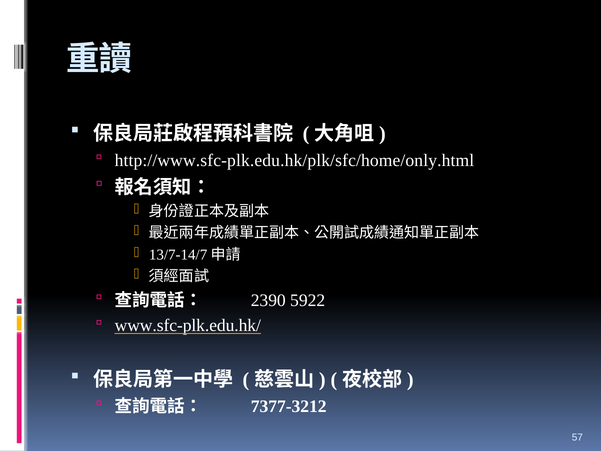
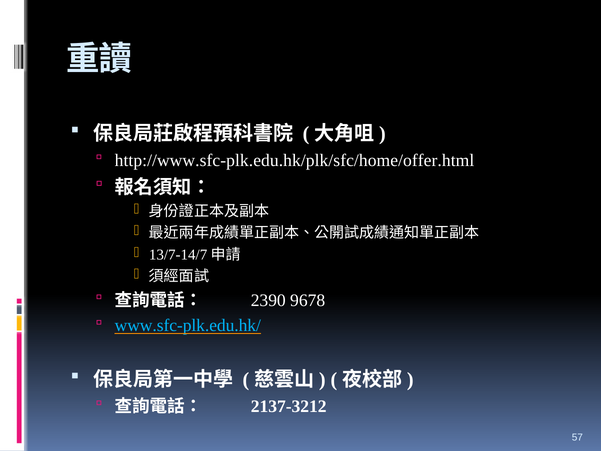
http://www.sfc-plk.edu.hk/plk/sfc/home/only.html: http://www.sfc-plk.edu.hk/plk/sfc/home/only.html -> http://www.sfc-plk.edu.hk/plk/sfc/home/offer.html
5922: 5922 -> 9678
www.sfc-plk.edu.hk/ colour: white -> light blue
7377-3212: 7377-3212 -> 2137-3212
